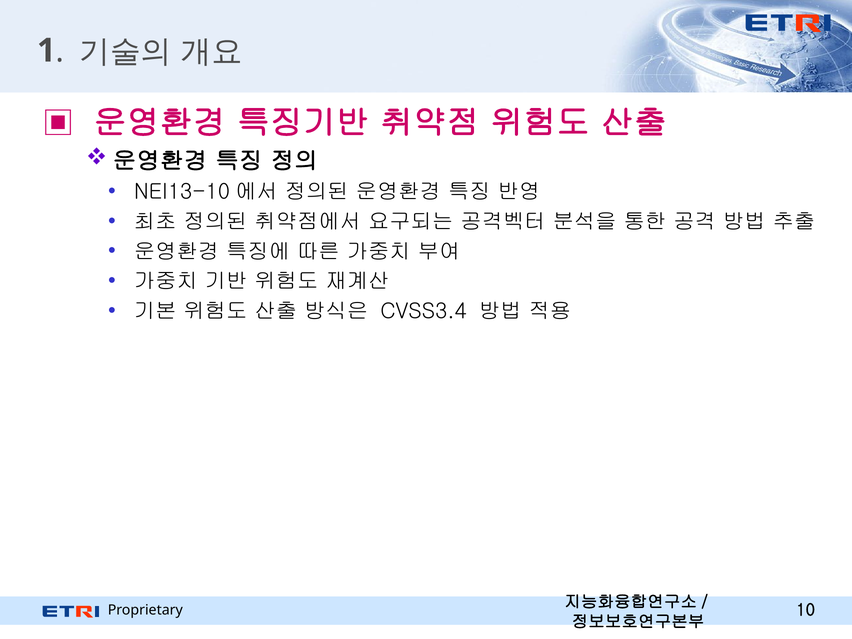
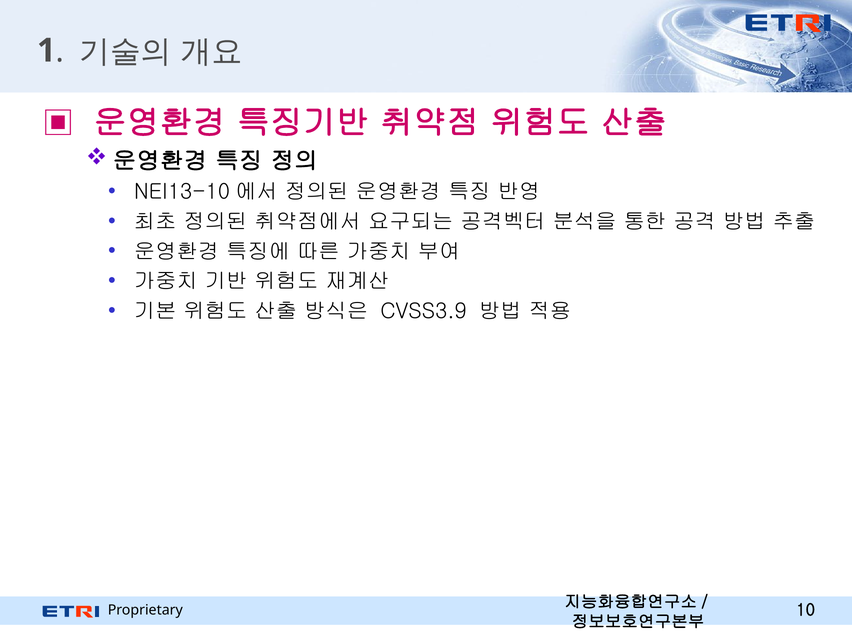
CVSS3.4: CVSS3.4 -> CVSS3.9
